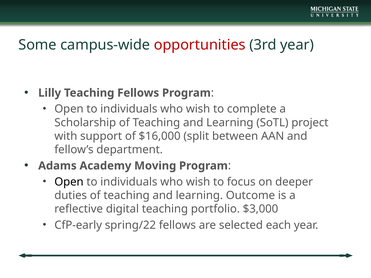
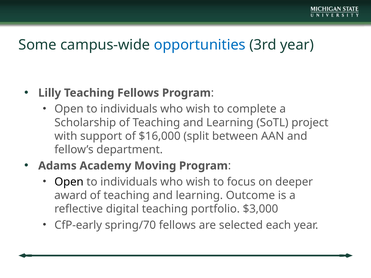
opportunities colour: red -> blue
duties: duties -> award
spring/22: spring/22 -> spring/70
